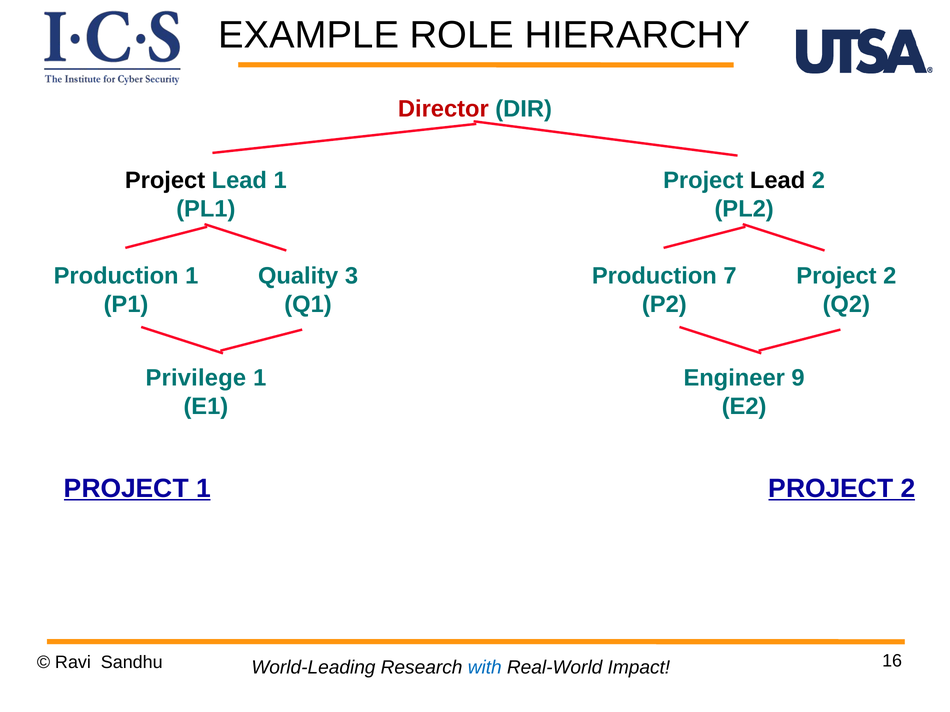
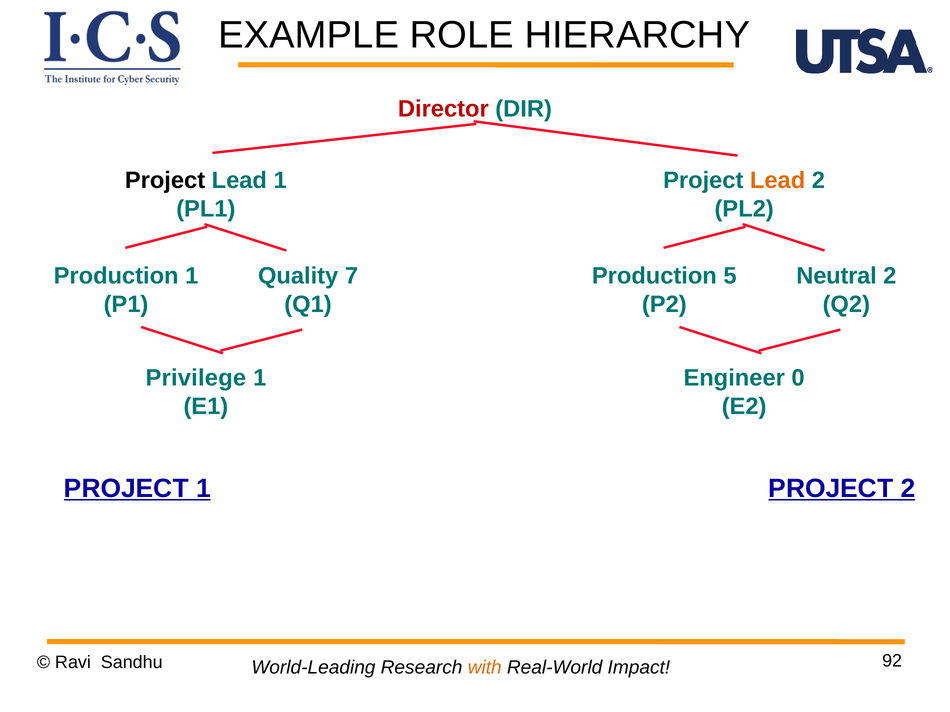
Lead at (778, 180) colour: black -> orange
3: 3 -> 7
7: 7 -> 5
Project at (836, 276): Project -> Neutral
9: 9 -> 0
16: 16 -> 92
with colour: blue -> orange
